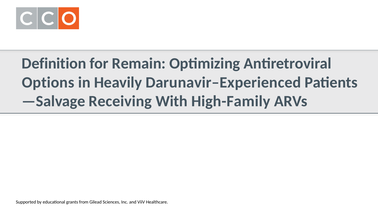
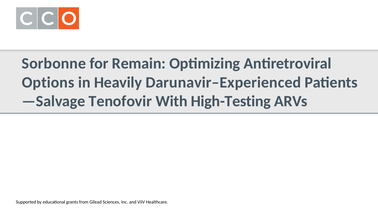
Definition: Definition -> Sorbonne
Receiving: Receiving -> Tenofovir
High-Family: High-Family -> High-Testing
